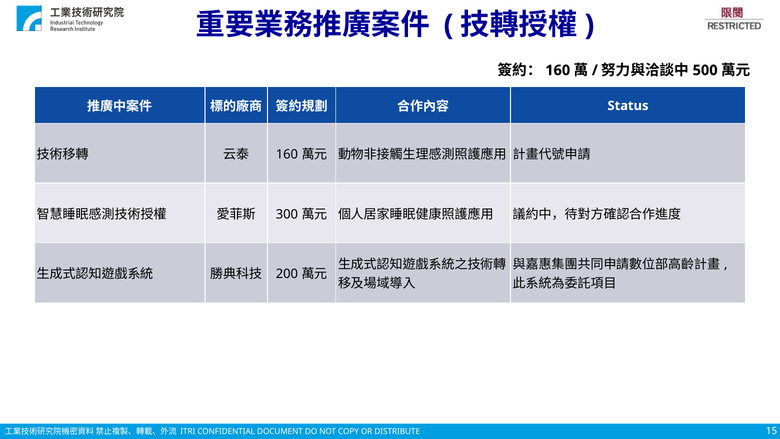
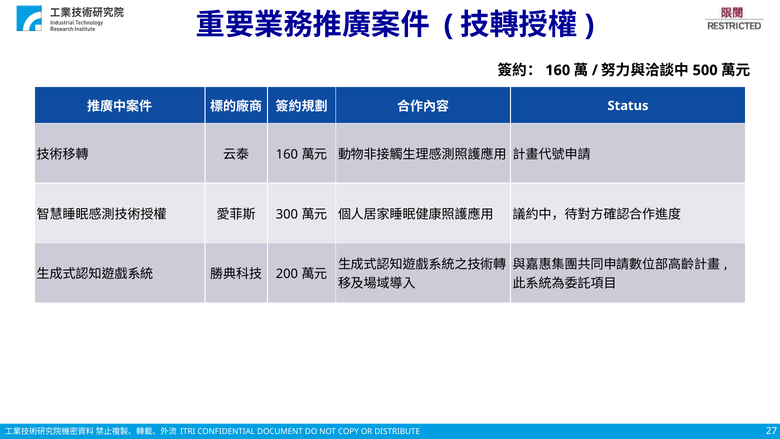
15: 15 -> 27
